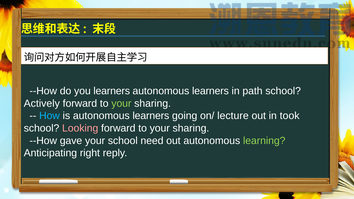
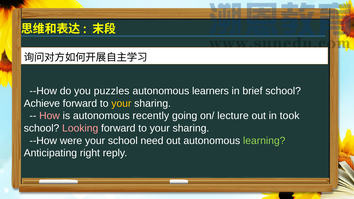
you learners: learners -> puzzles
path: path -> brief
Actively: Actively -> Achieve
your at (121, 104) colour: light green -> yellow
How colour: light blue -> pink
is autonomous learners: learners -> recently
gave: gave -> were
